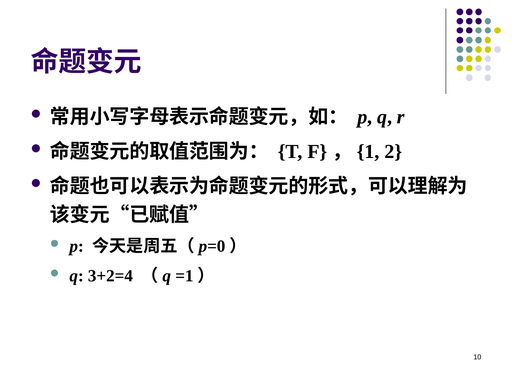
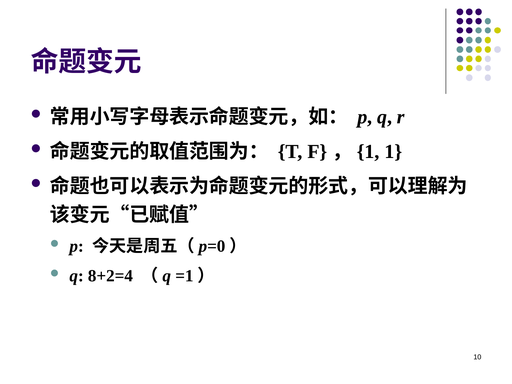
2 at (393, 152): 2 -> 1
3+2=4: 3+2=4 -> 8+2=4
